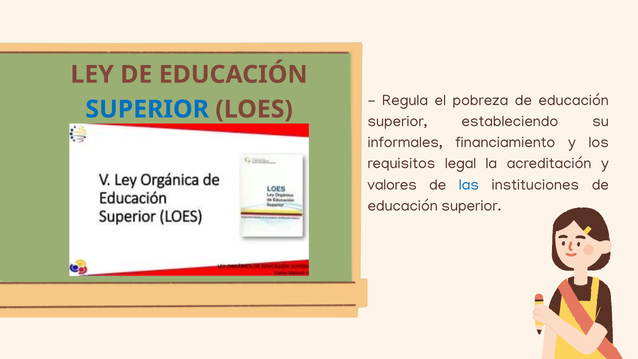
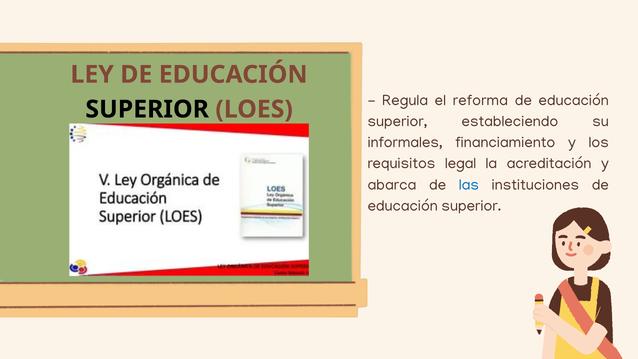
SUPERIOR at (147, 109) colour: blue -> black
pobreza: pobreza -> reforma
valores: valores -> abarca
